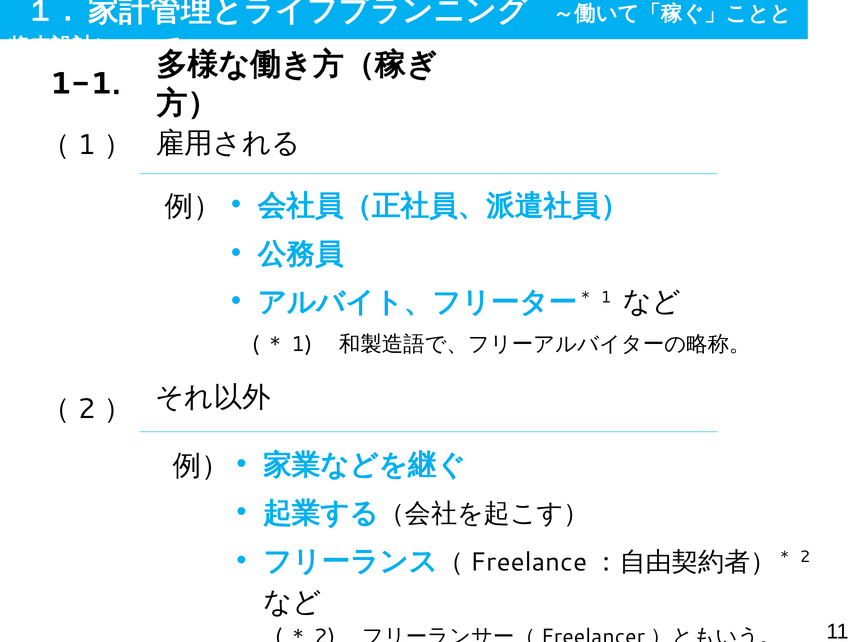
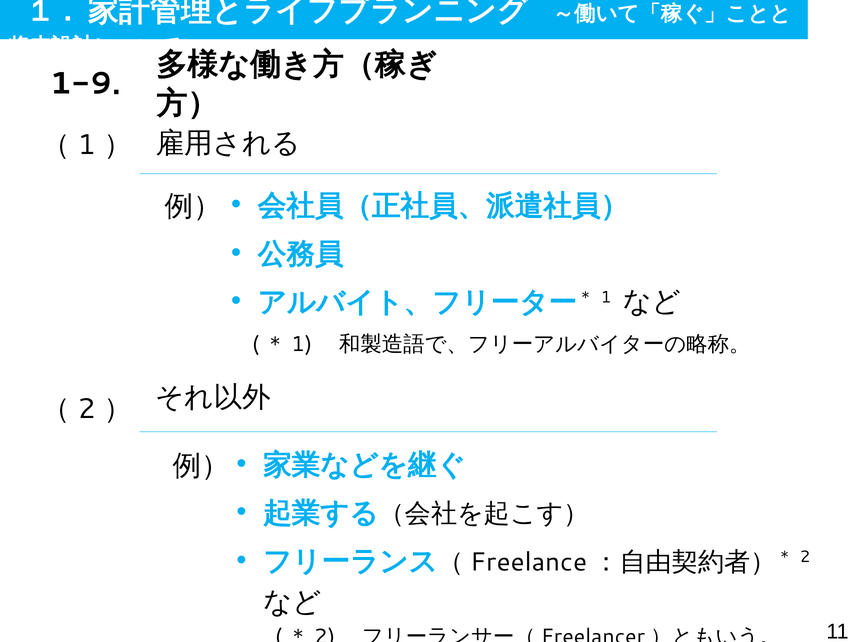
1-1: 1-1 -> 1-9
